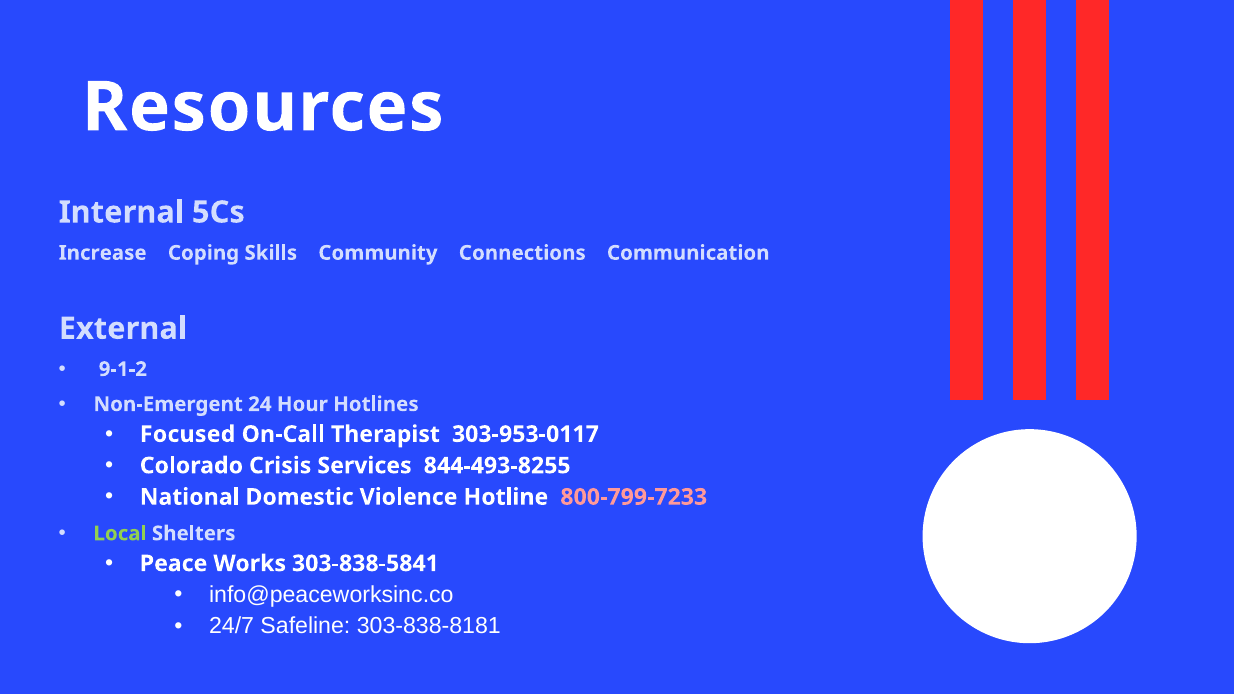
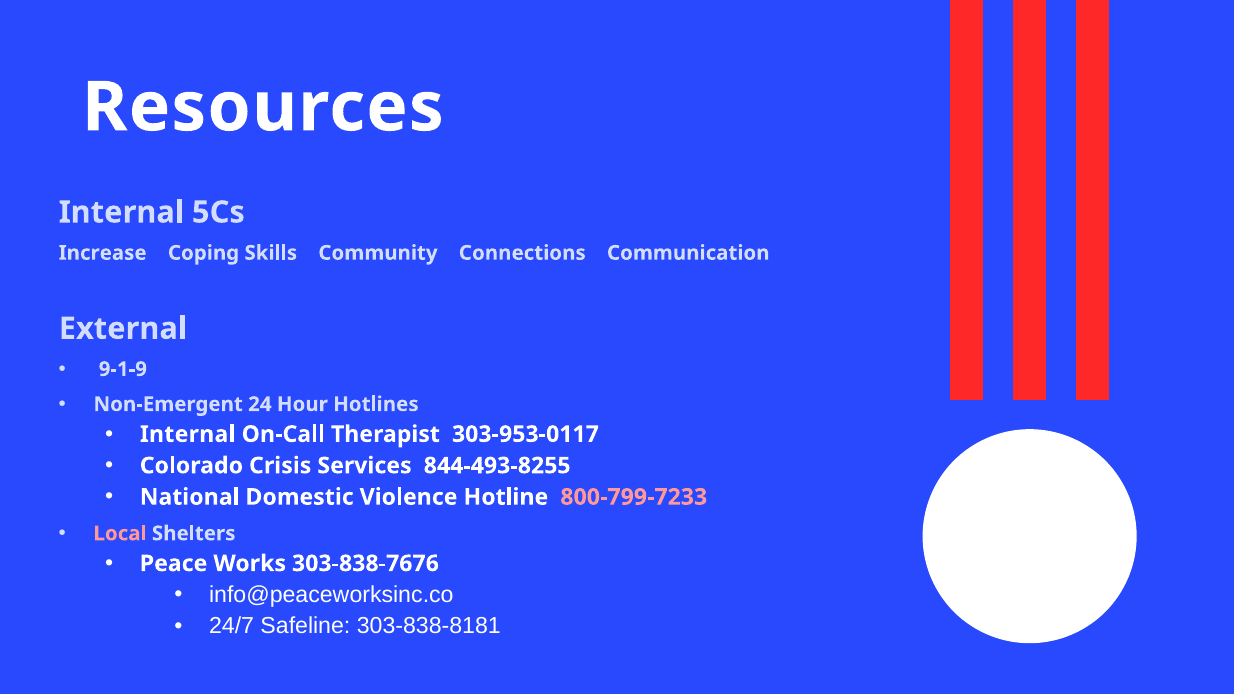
9-1-2: 9-1-2 -> 9-1-9
Focused at (188, 434): Focused -> Internal
Local colour: light green -> pink
303-838-5841: 303-838-5841 -> 303-838-7676
